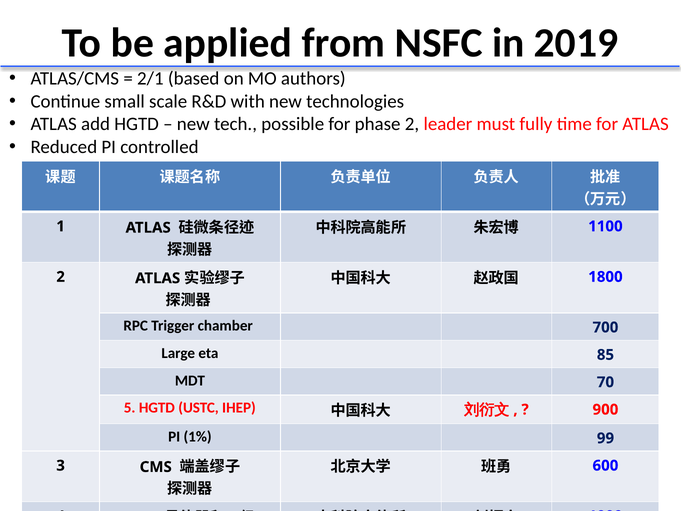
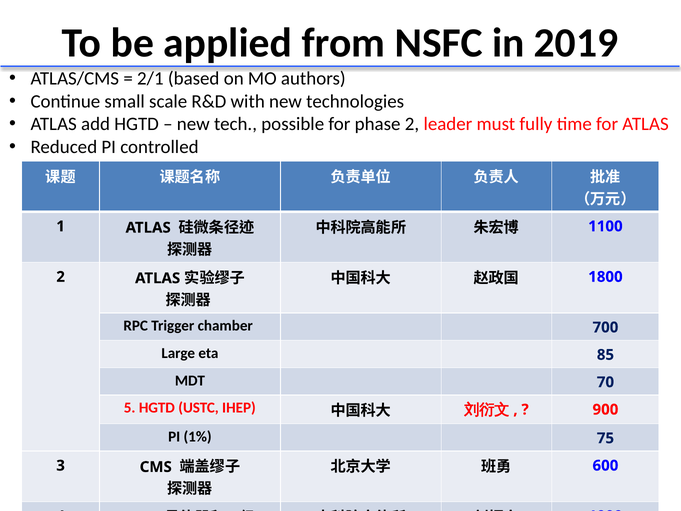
99: 99 -> 75
